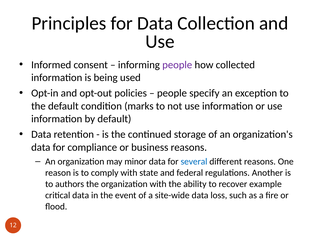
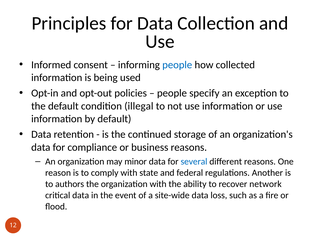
people at (177, 65) colour: purple -> blue
marks: marks -> illegal
example: example -> network
